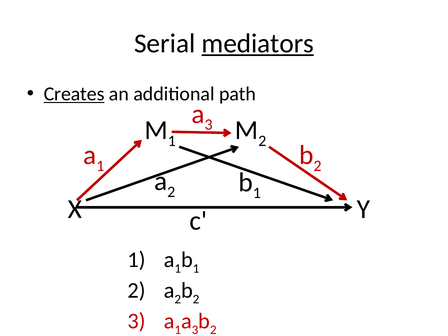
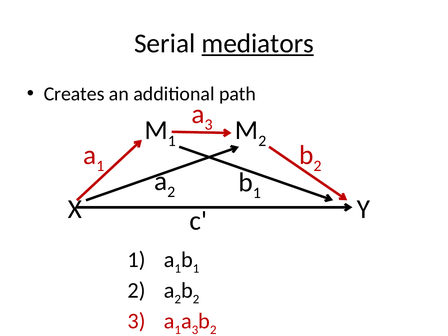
Creates underline: present -> none
